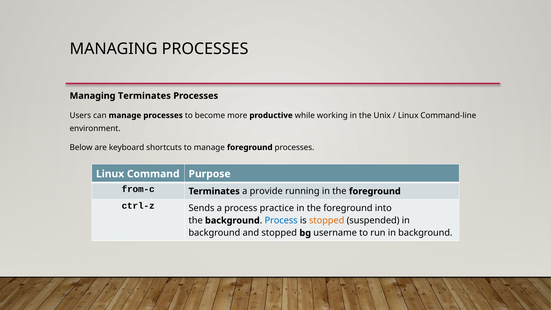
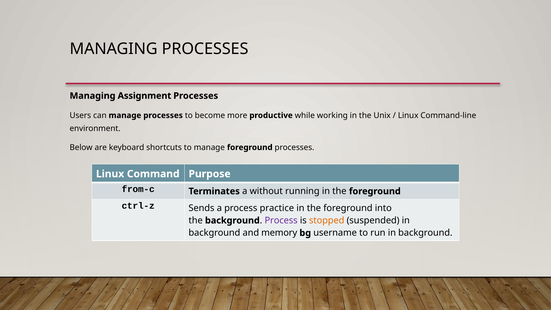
Managing Terminates: Terminates -> Assignment
provide: provide -> without
Process at (281, 220) colour: blue -> purple
and stopped: stopped -> memory
